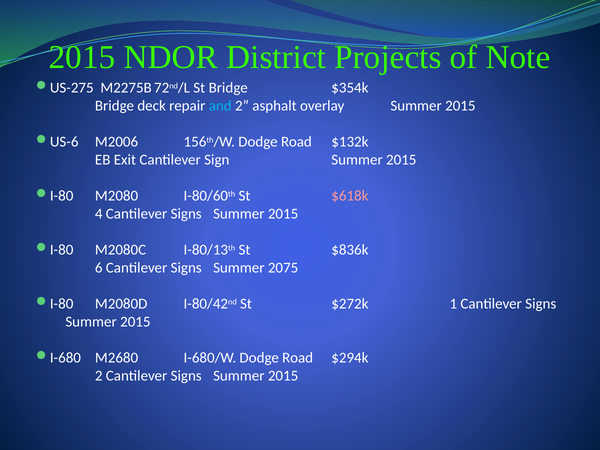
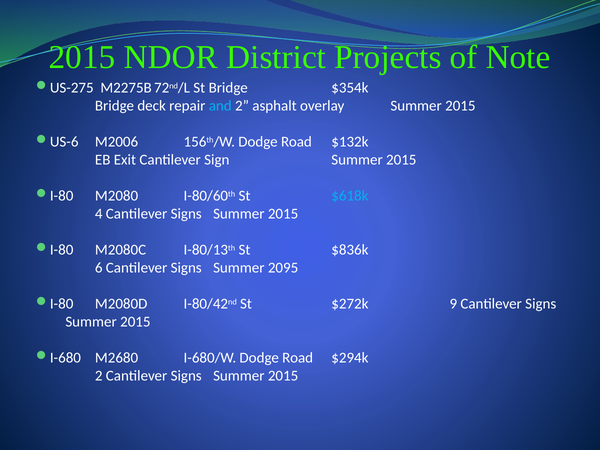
$618k colour: pink -> light blue
2075: 2075 -> 2095
1: 1 -> 9
